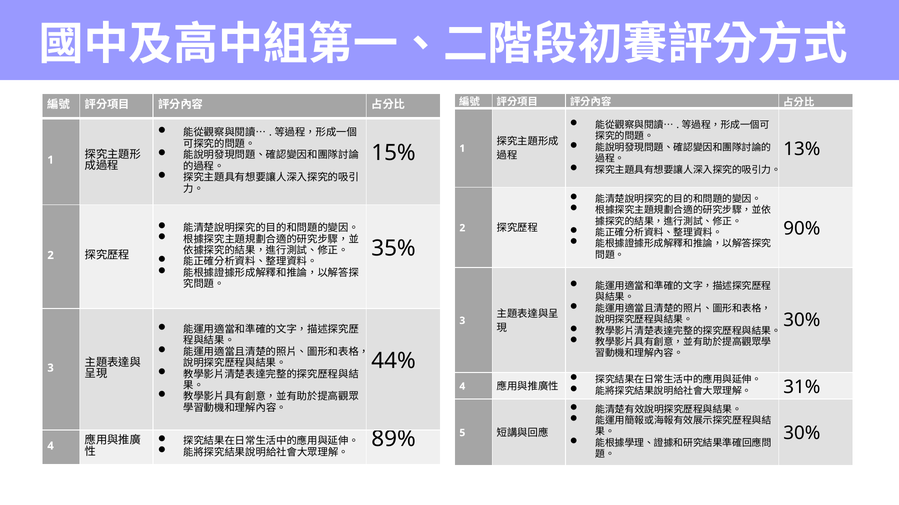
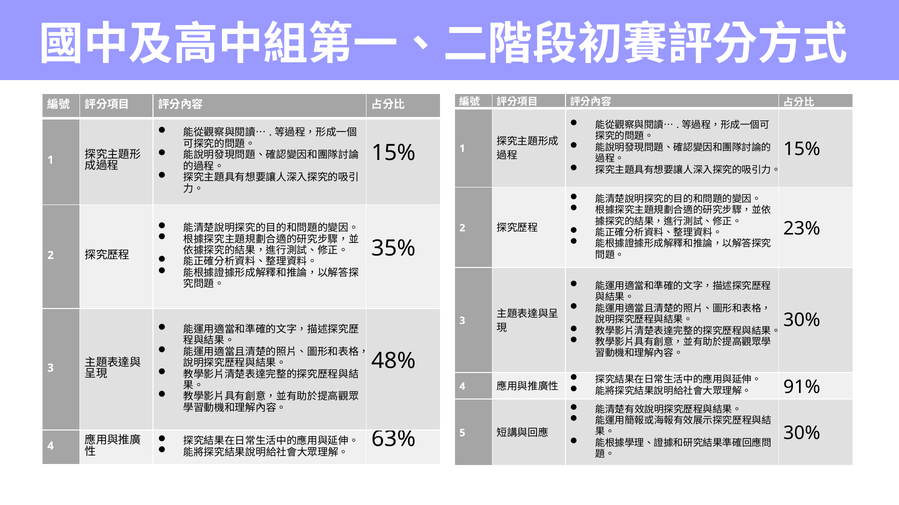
13% at (802, 149): 13% -> 15%
90%: 90% -> 23%
44%: 44% -> 48%
31%: 31% -> 91%
89%: 89% -> 63%
